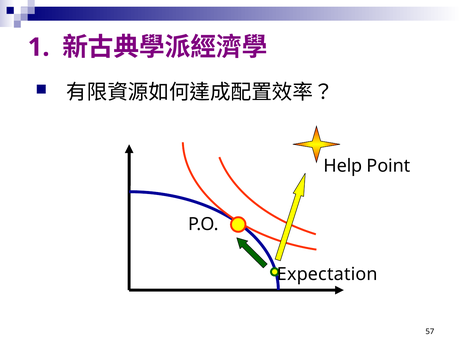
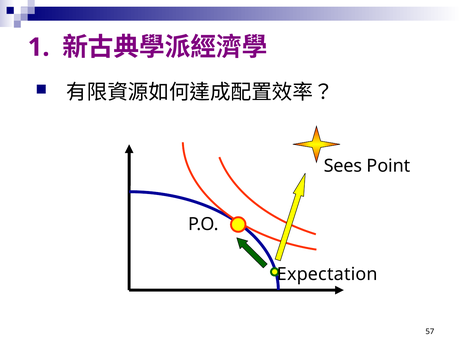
Help: Help -> Sees
